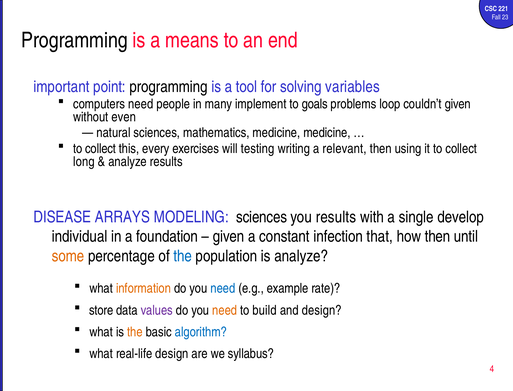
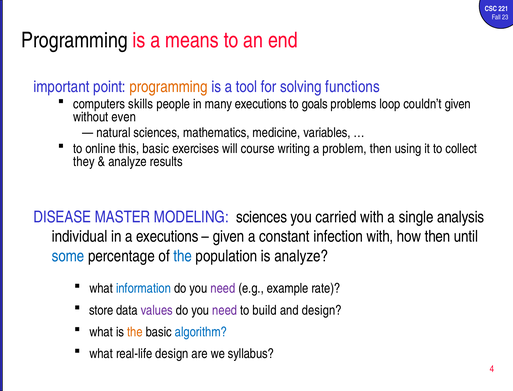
programming at (169, 87) colour: black -> orange
variables: variables -> functions
computers need: need -> skills
many implement: implement -> executions
medicine medicine: medicine -> variables
collect at (101, 148): collect -> online
this every: every -> basic
testing: testing -> course
relevant: relevant -> problem
long: long -> they
ARRAYS: ARRAYS -> MASTER
you results: results -> carried
develop: develop -> analysis
a foundation: foundation -> executions
infection that: that -> with
some colour: orange -> blue
information colour: orange -> blue
need at (223, 288) colour: blue -> purple
need at (225, 310) colour: orange -> purple
